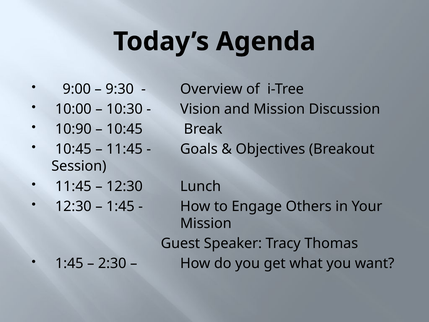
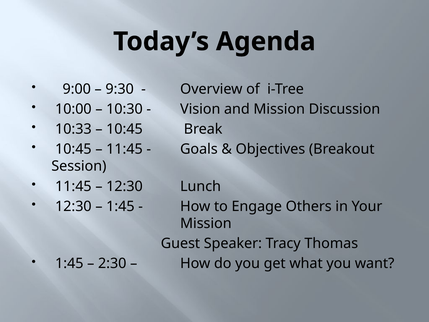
10:90: 10:90 -> 10:33
